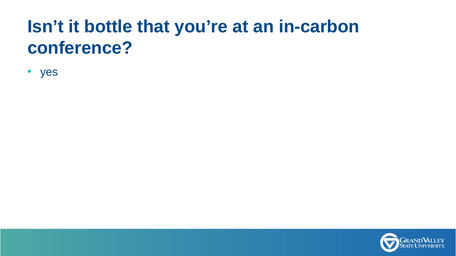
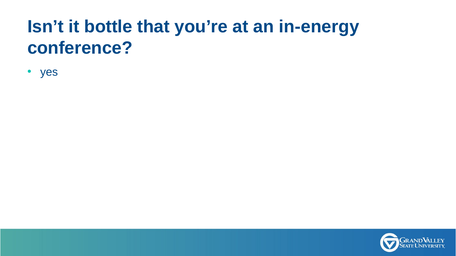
in-carbon: in-carbon -> in-energy
